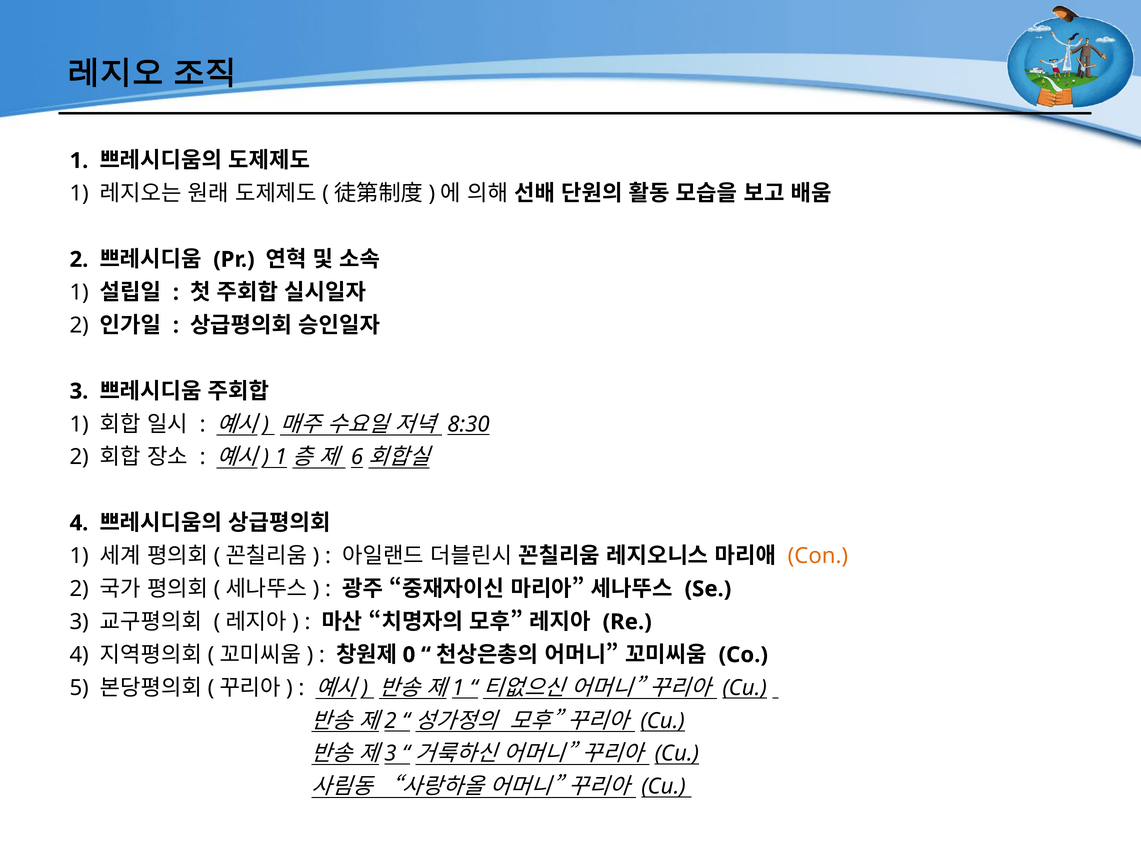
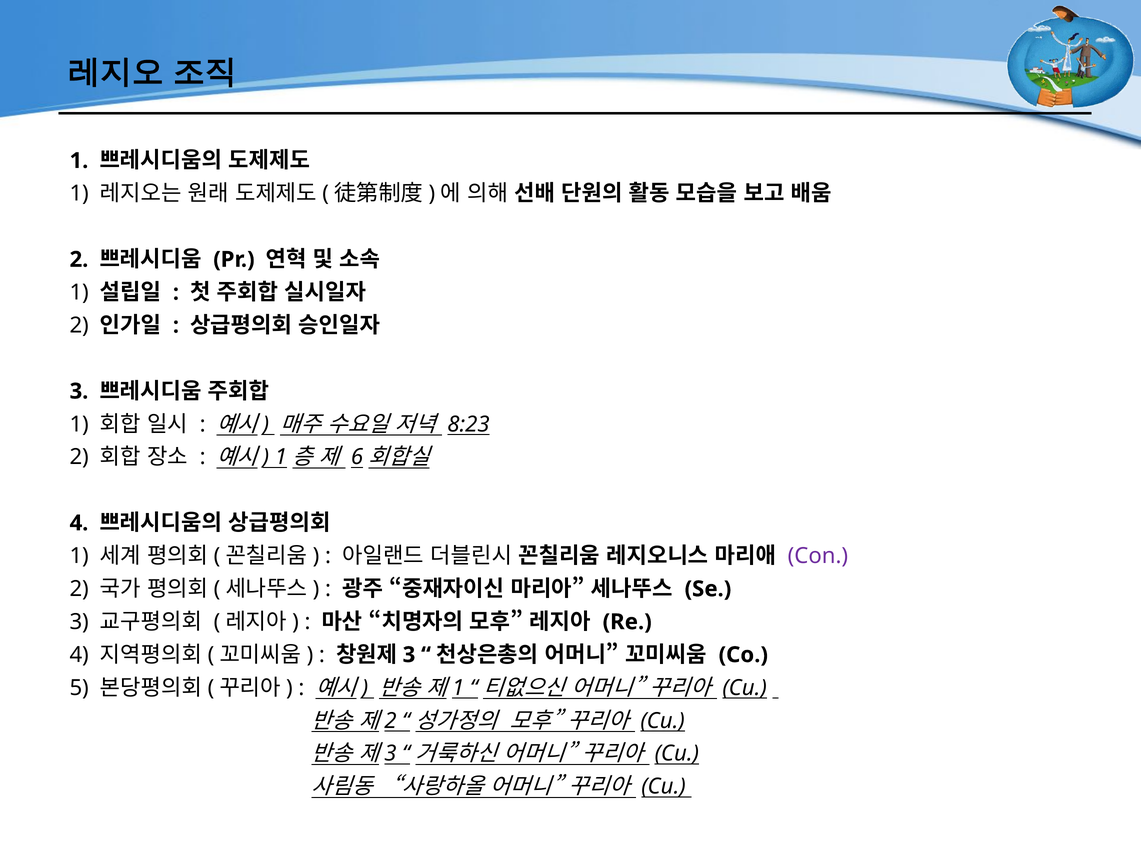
8:30: 8:30 -> 8:23
Con colour: orange -> purple
0 at (409, 655): 0 -> 3
